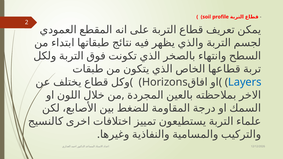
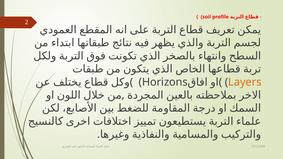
Layers colour: blue -> orange
